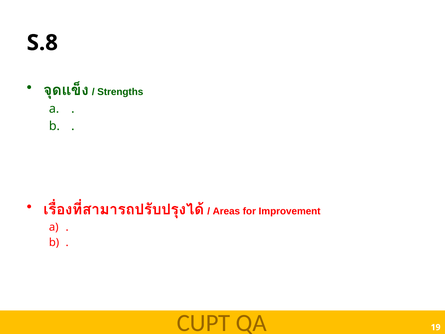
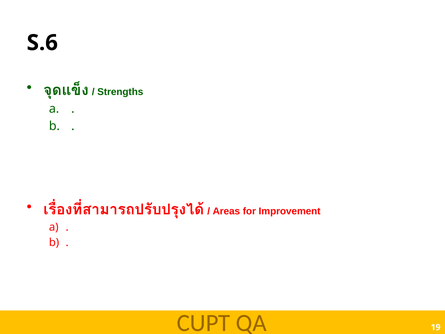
S.8: S.8 -> S.6
